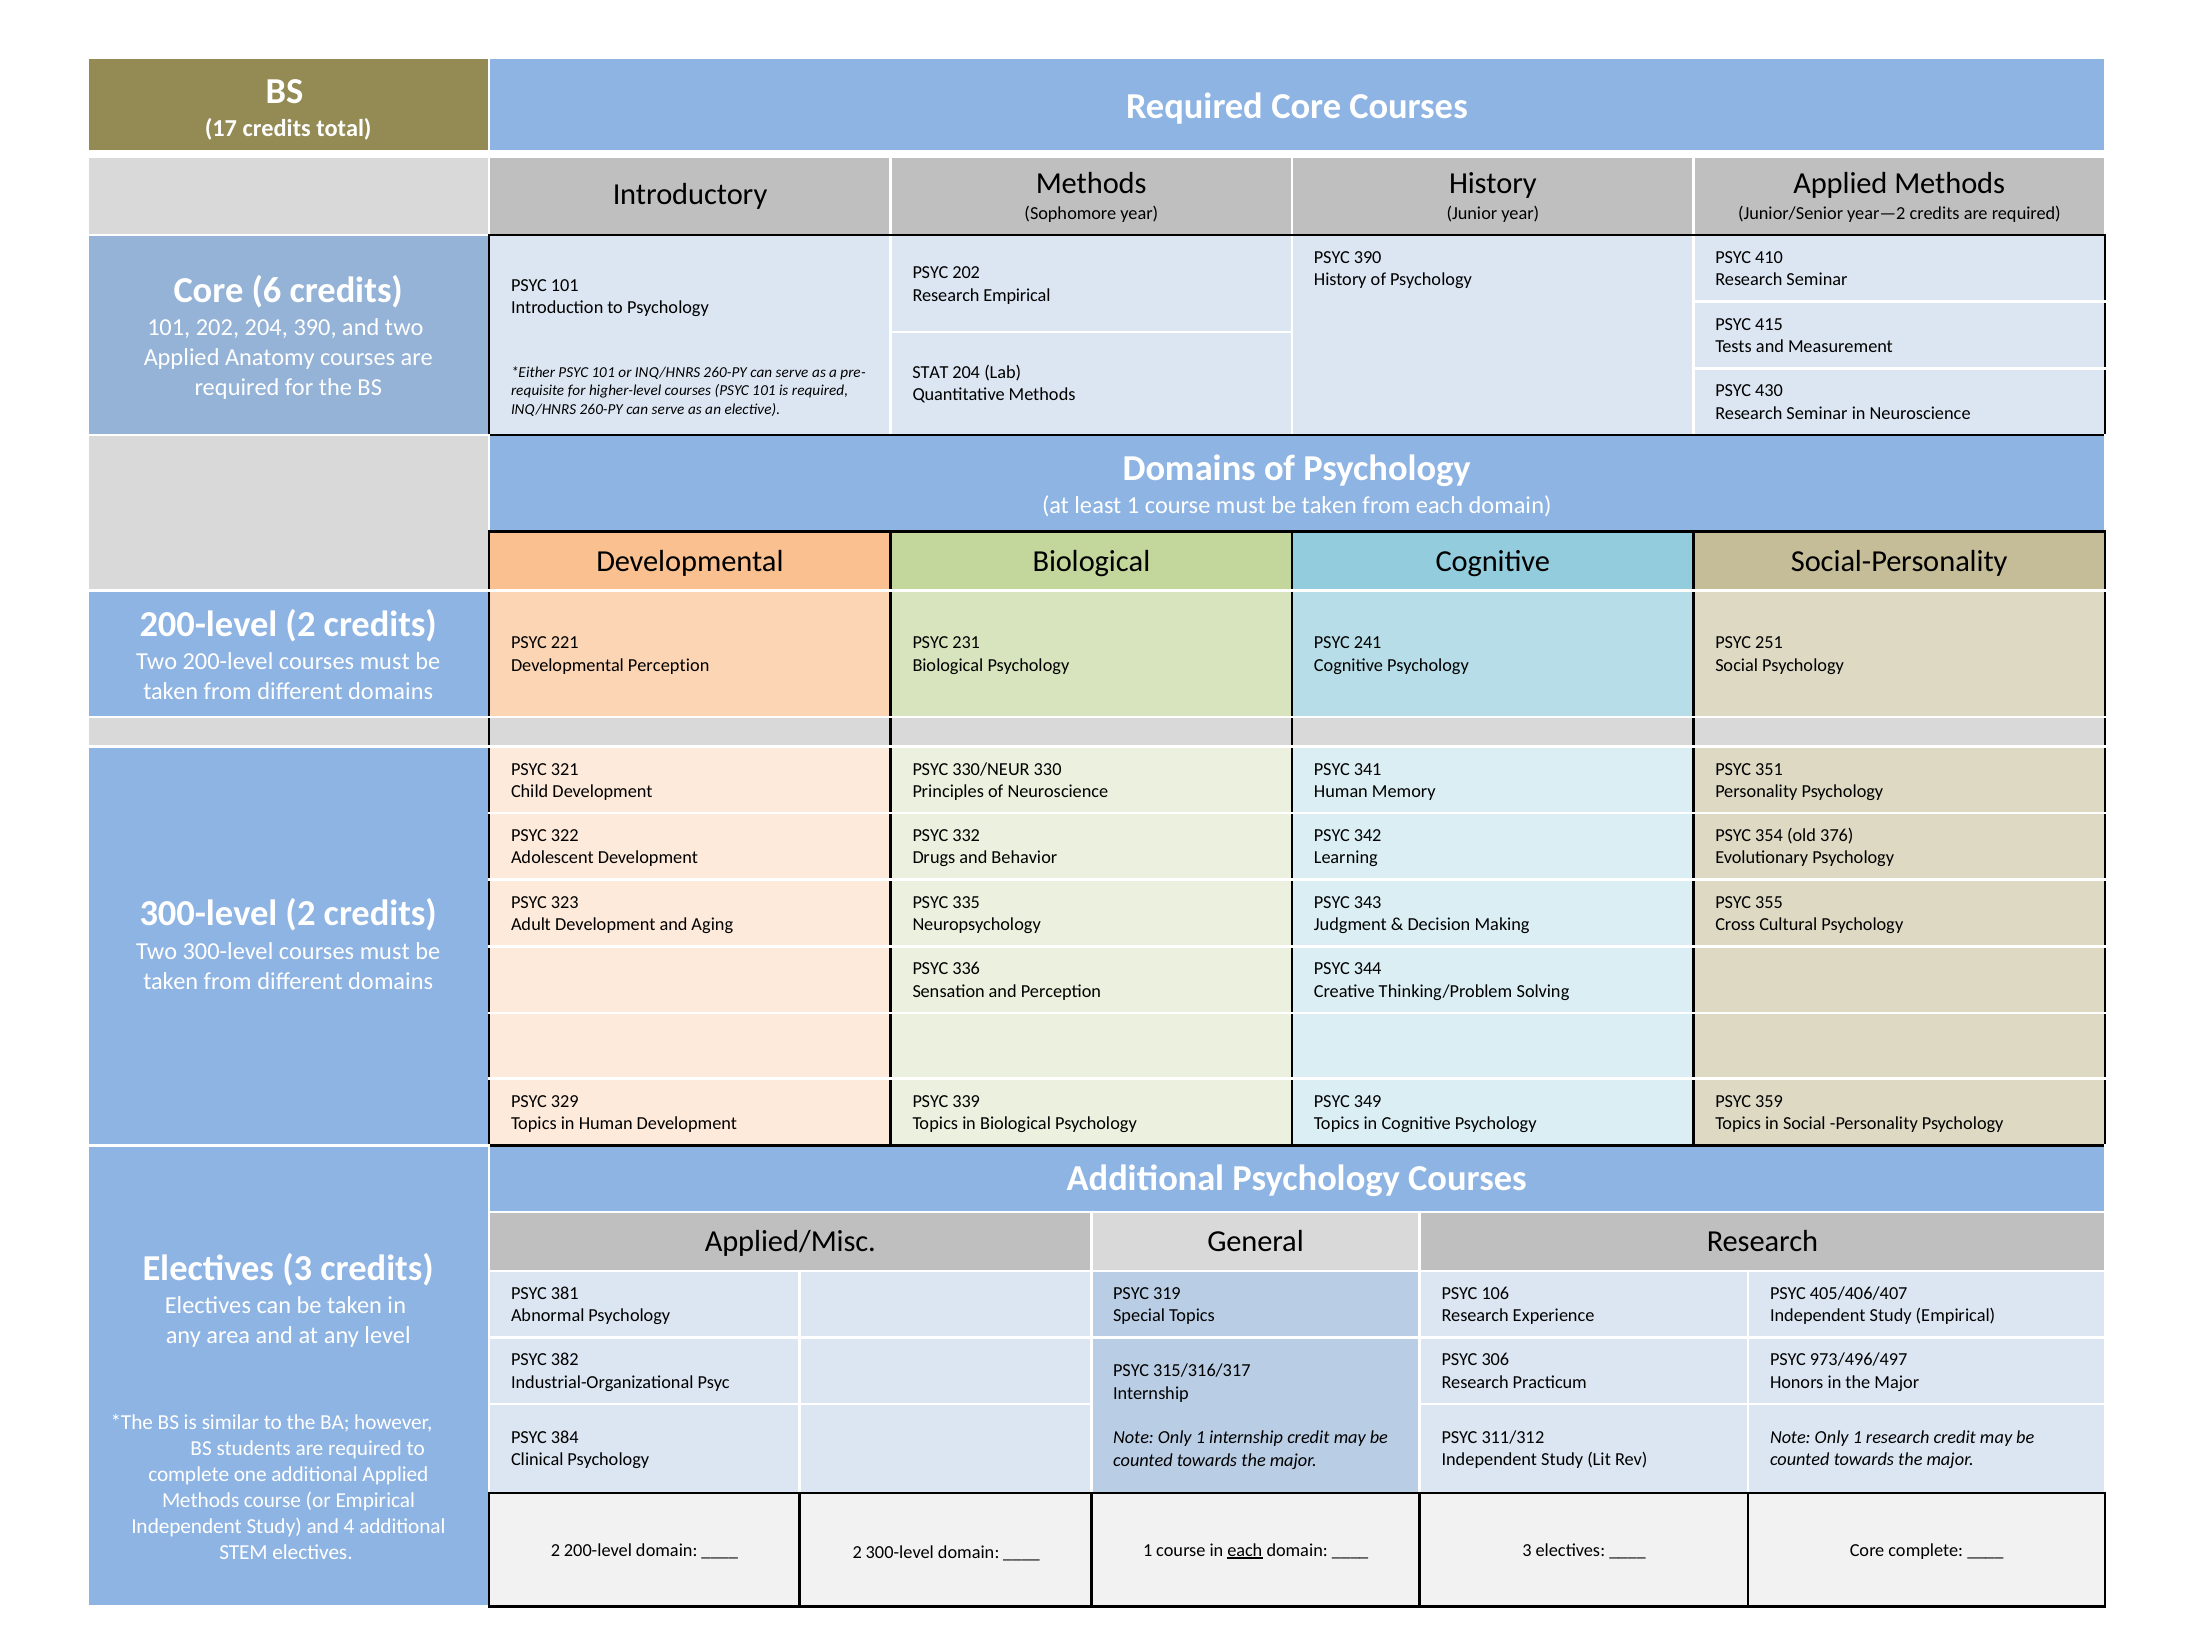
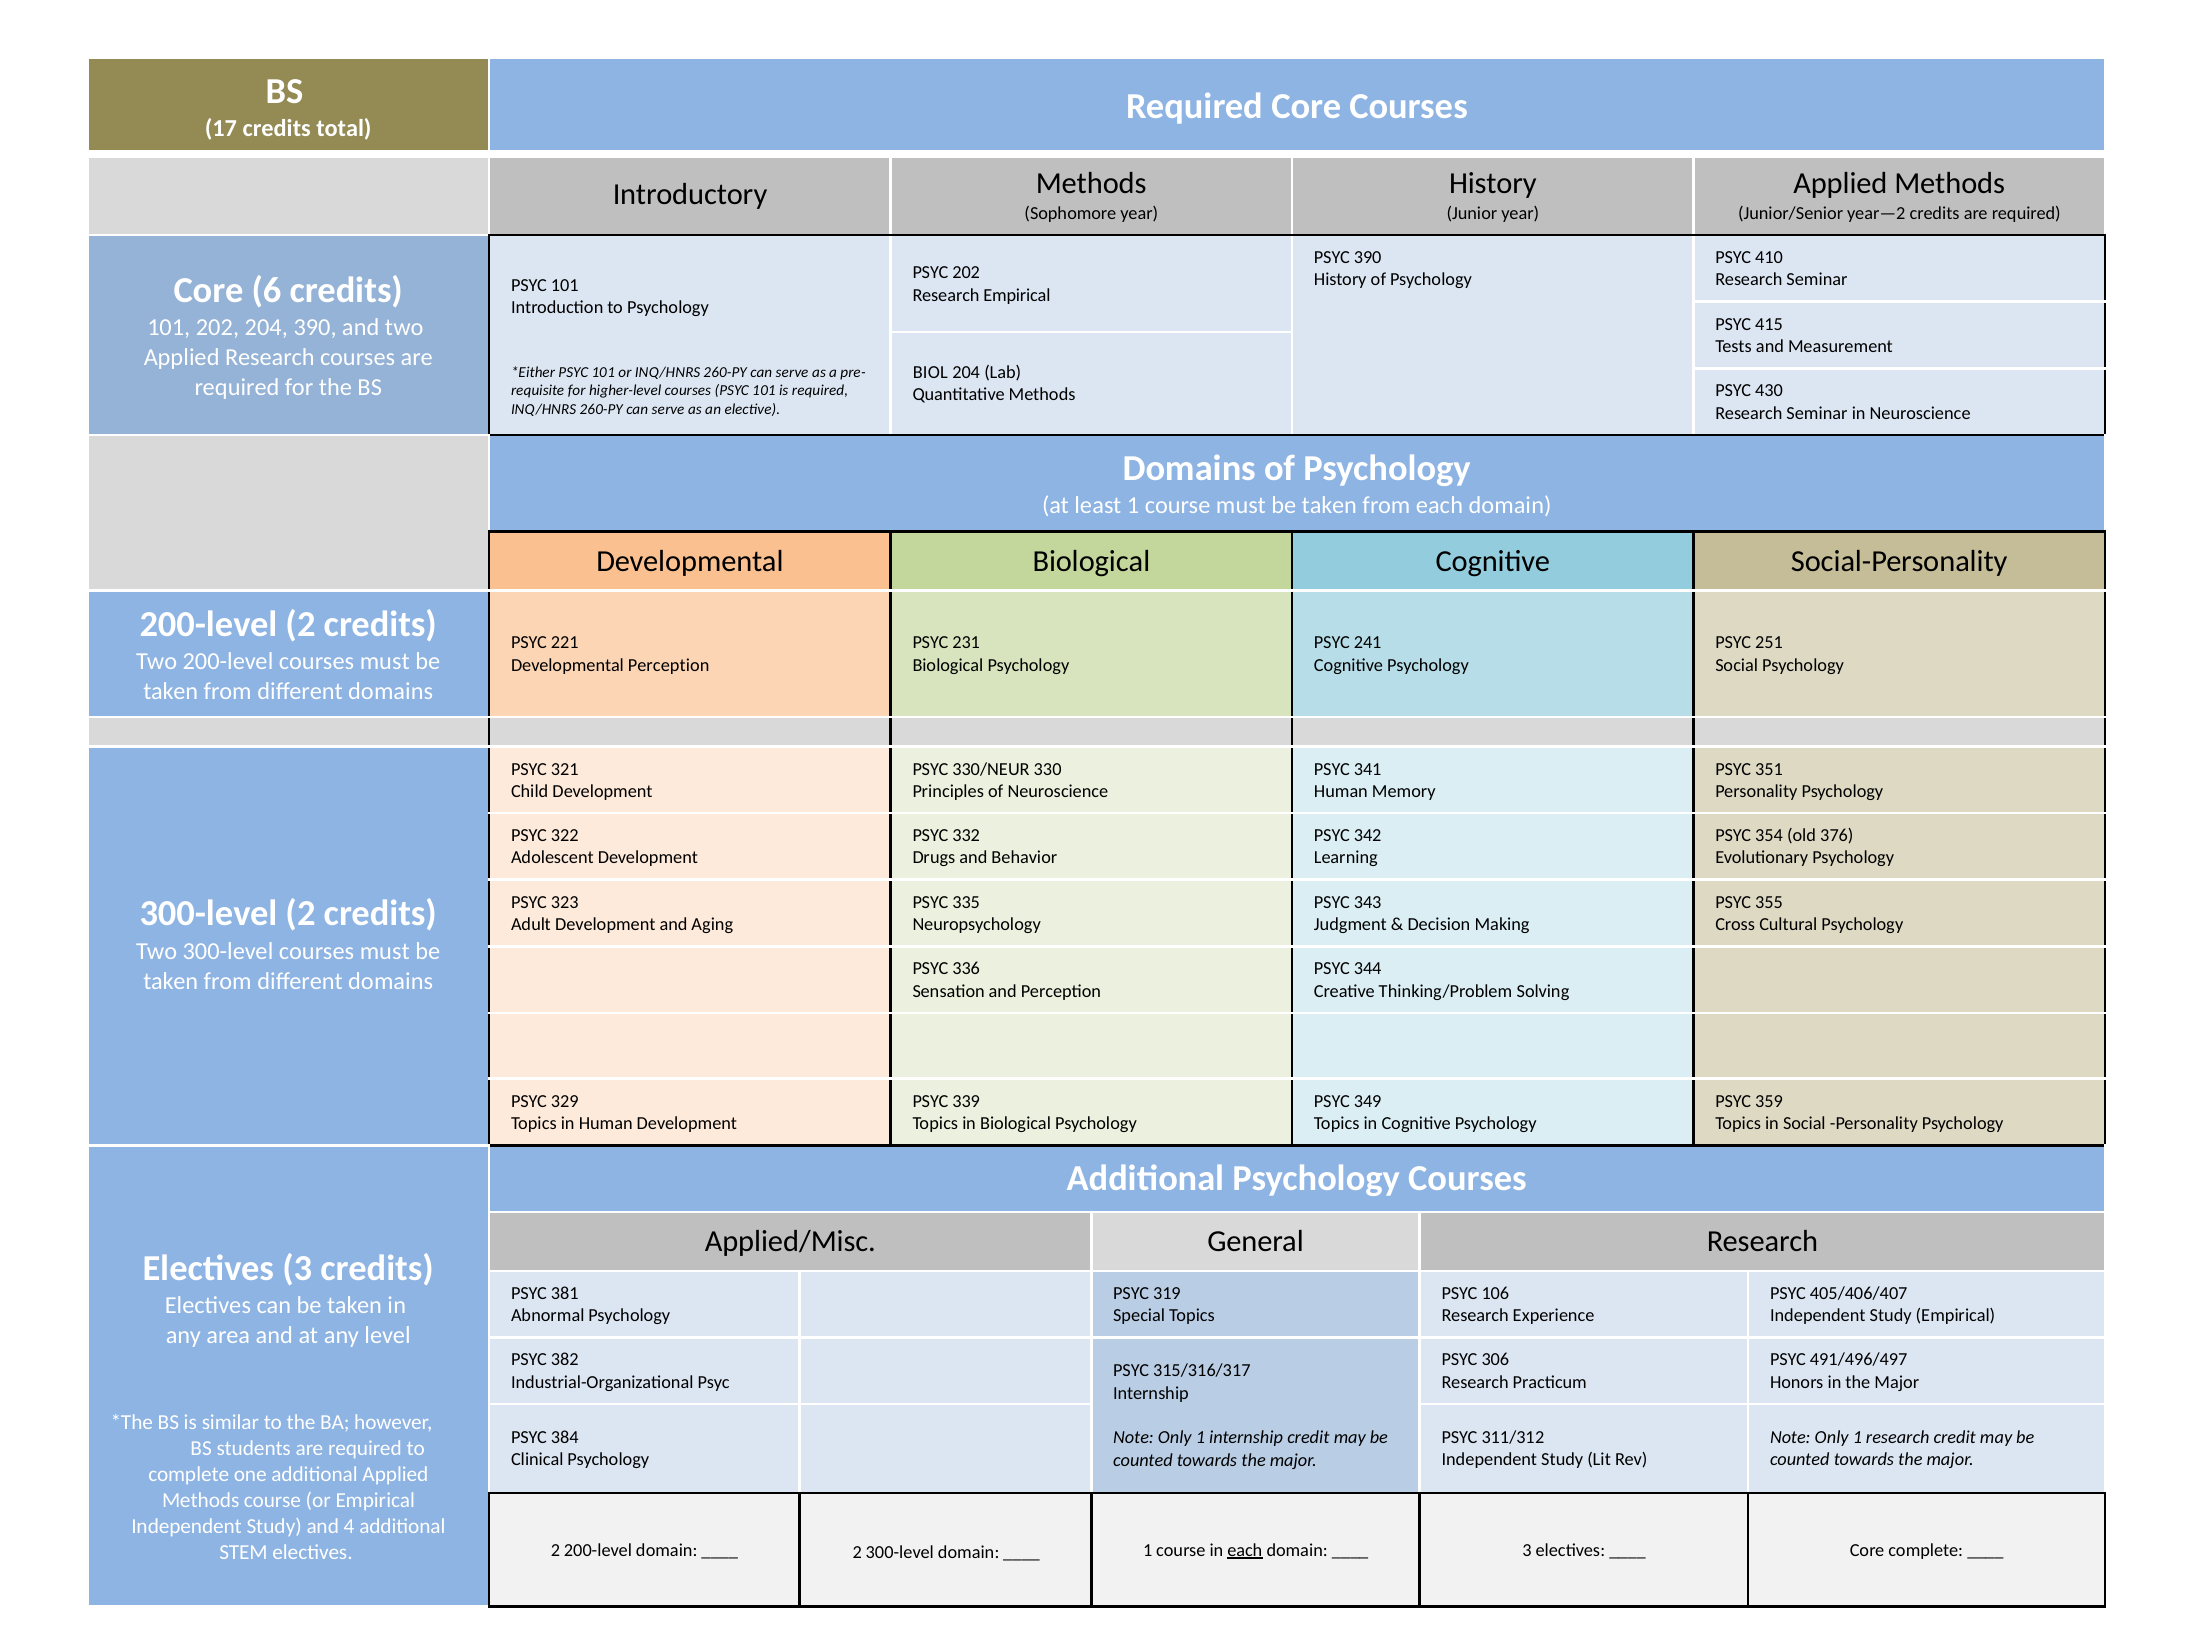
Applied Anatomy: Anatomy -> Research
STAT: STAT -> BIOL
973/496/497: 973/496/497 -> 491/496/497
